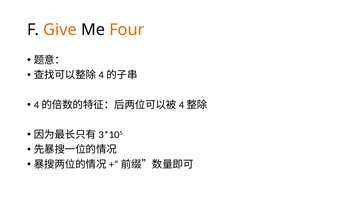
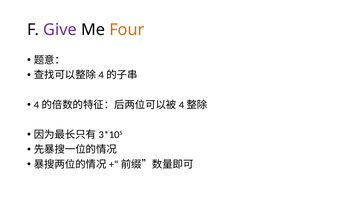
Give colour: orange -> purple
